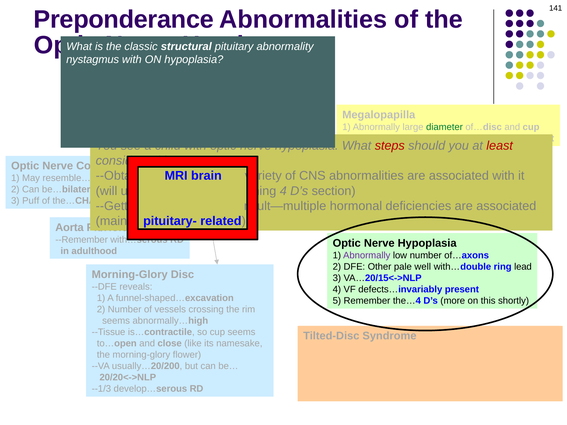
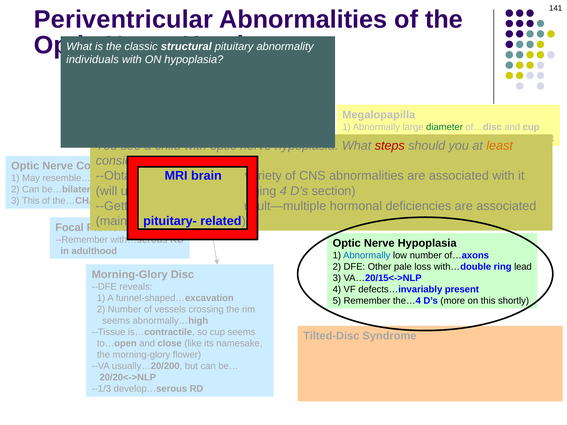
Preponderance: Preponderance -> Periventricular
nystagmus: nystagmus -> individuals
least colour: red -> orange
3 Puff: Puff -> This
Aorta: Aorta -> Focal
Abnormally at (367, 256) colour: purple -> blue
well: well -> loss
